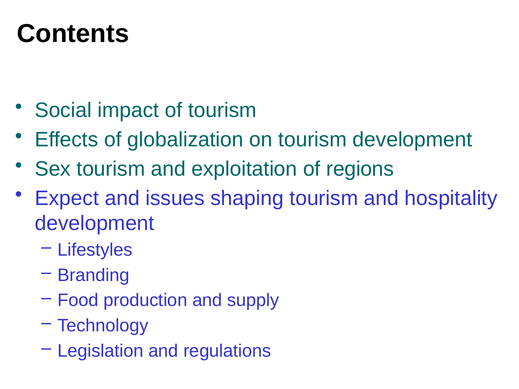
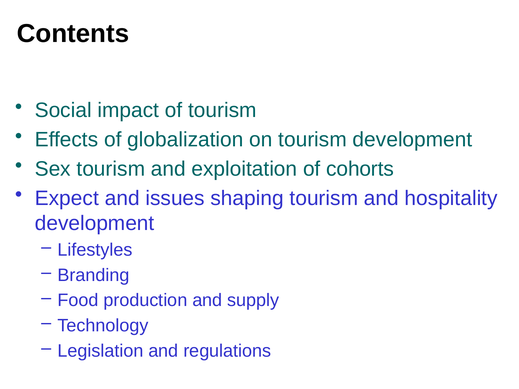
regions: regions -> cohorts
